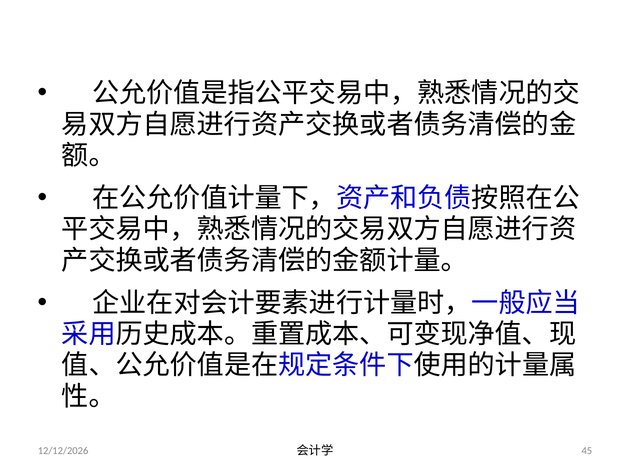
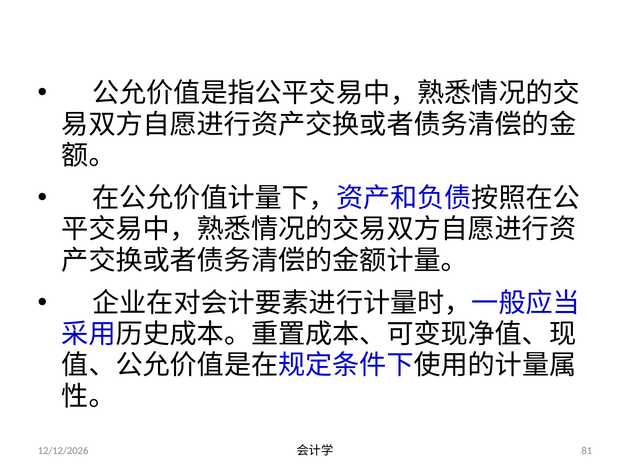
45: 45 -> 81
